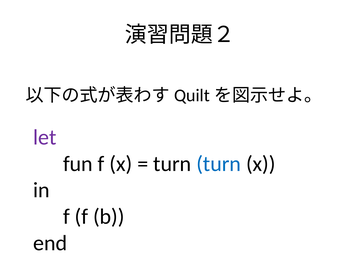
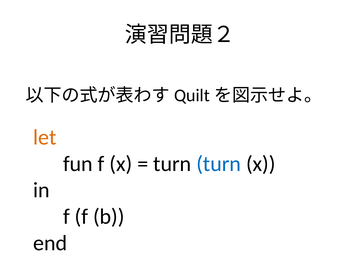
let colour: purple -> orange
